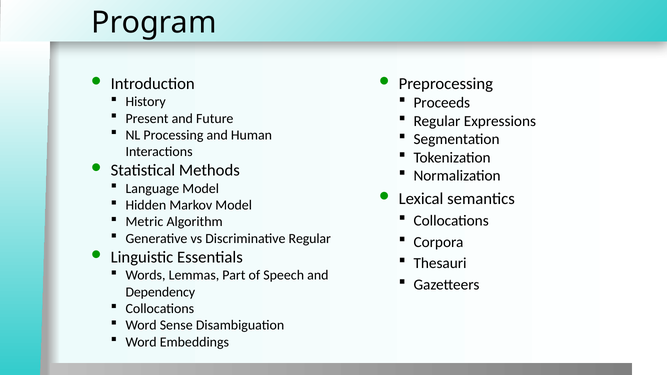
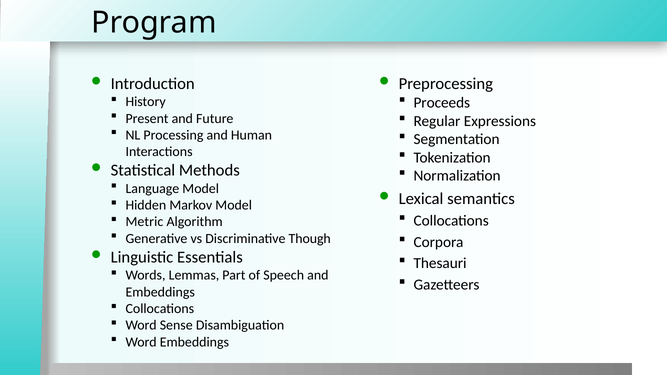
Discriminative Regular: Regular -> Though
Dependency at (160, 292): Dependency -> Embeddings
